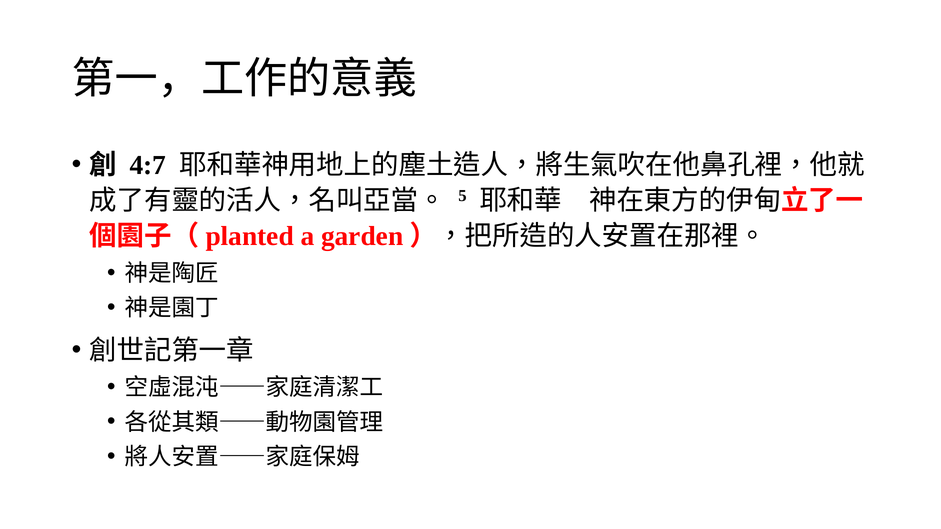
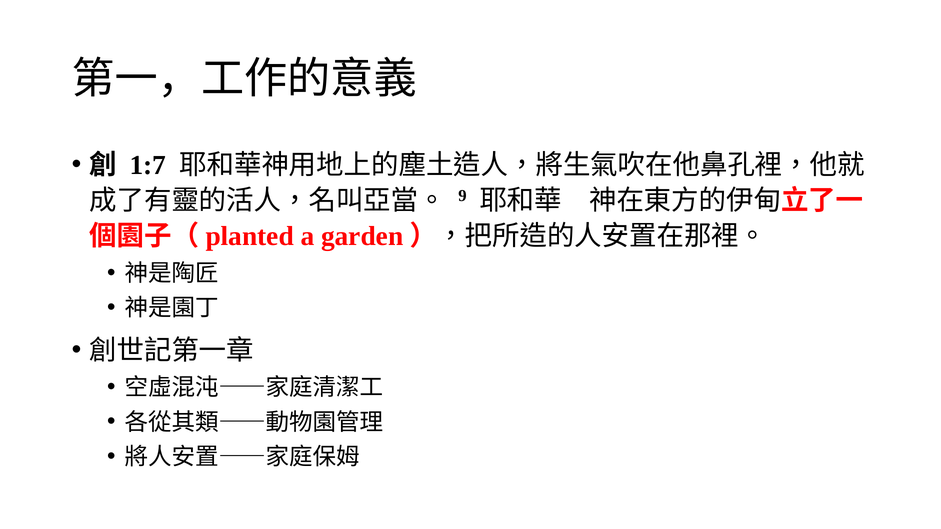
4:7: 4:7 -> 1:7
5: 5 -> 9
